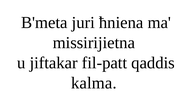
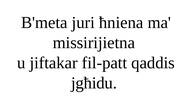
kalma: kalma -> jgħidu
